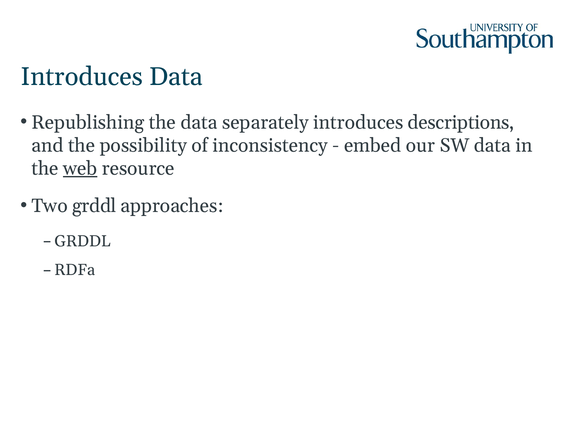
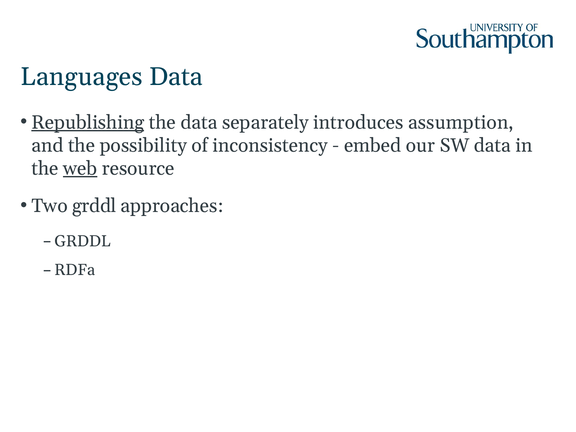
Introduces at (82, 77): Introduces -> Languages
Republishing underline: none -> present
descriptions: descriptions -> assumption
